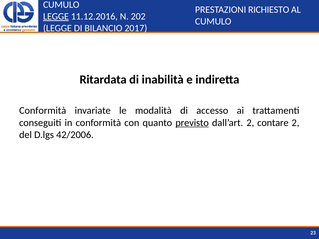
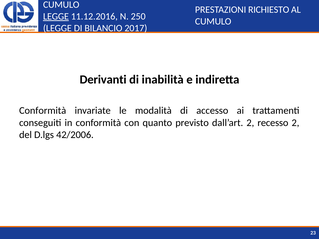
202: 202 -> 250
Ritardata: Ritardata -> Derivanti
previsto underline: present -> none
contare: contare -> recesso
